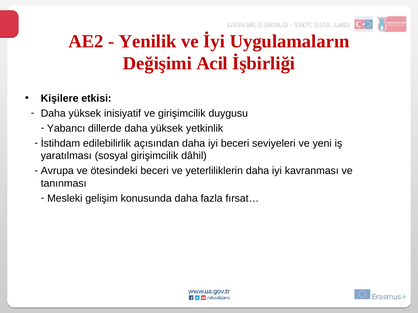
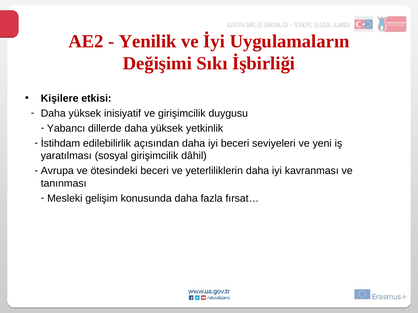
Acil: Acil -> Sıkı
